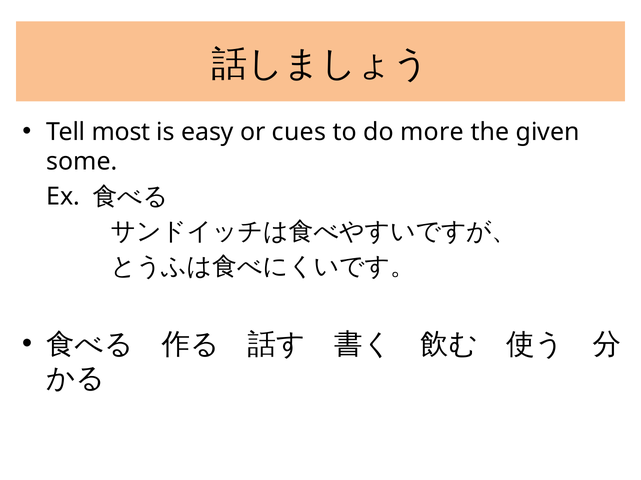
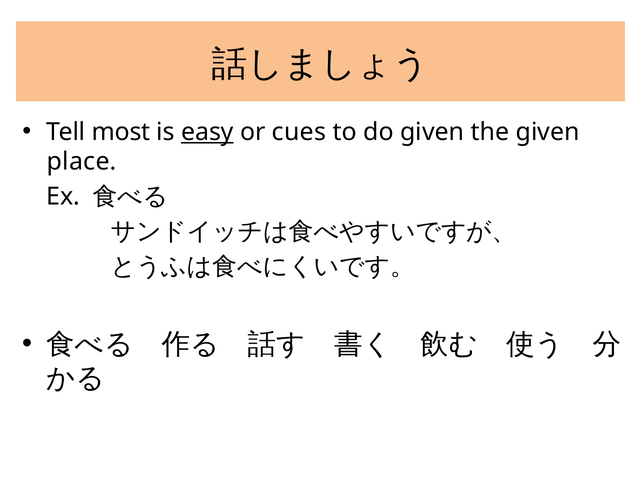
easy underline: none -> present
do more: more -> given
some: some -> place
